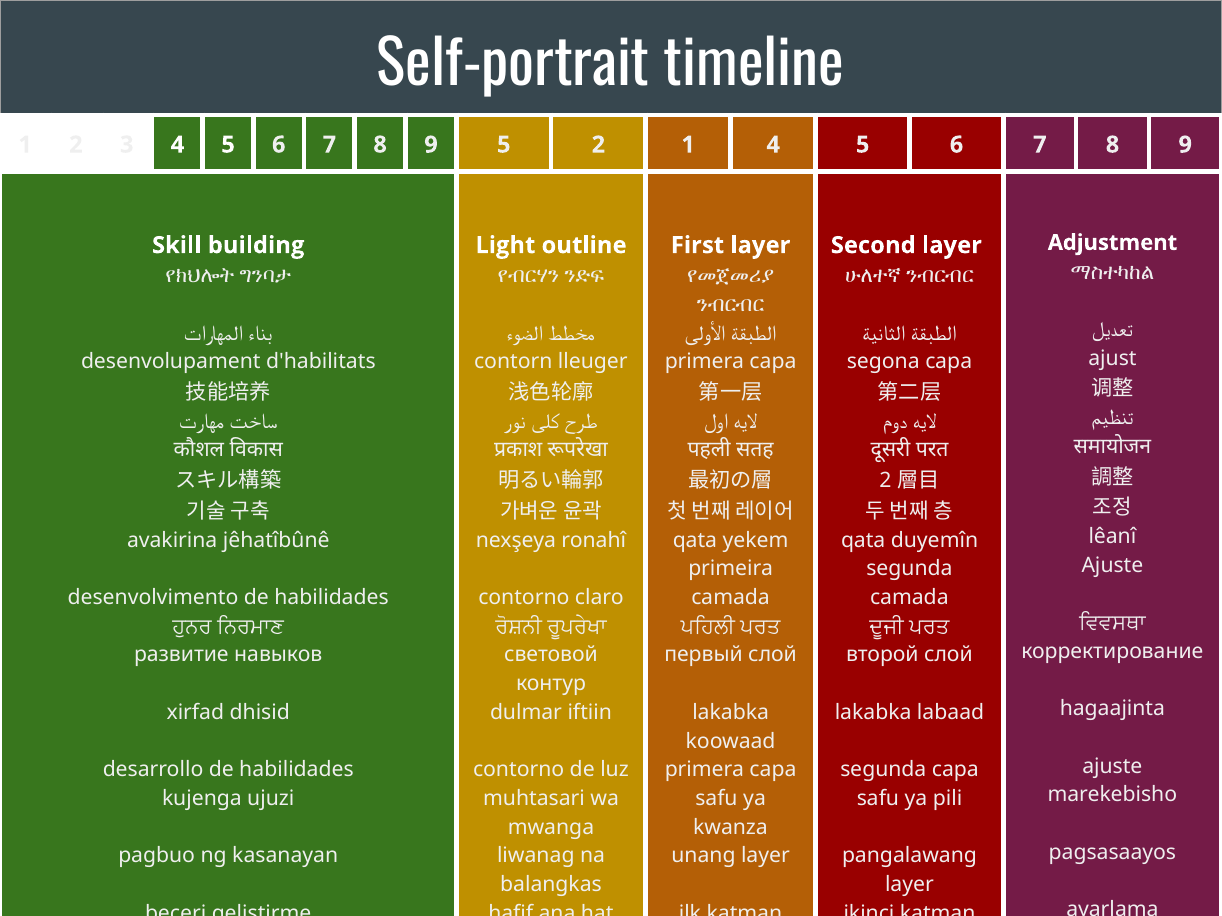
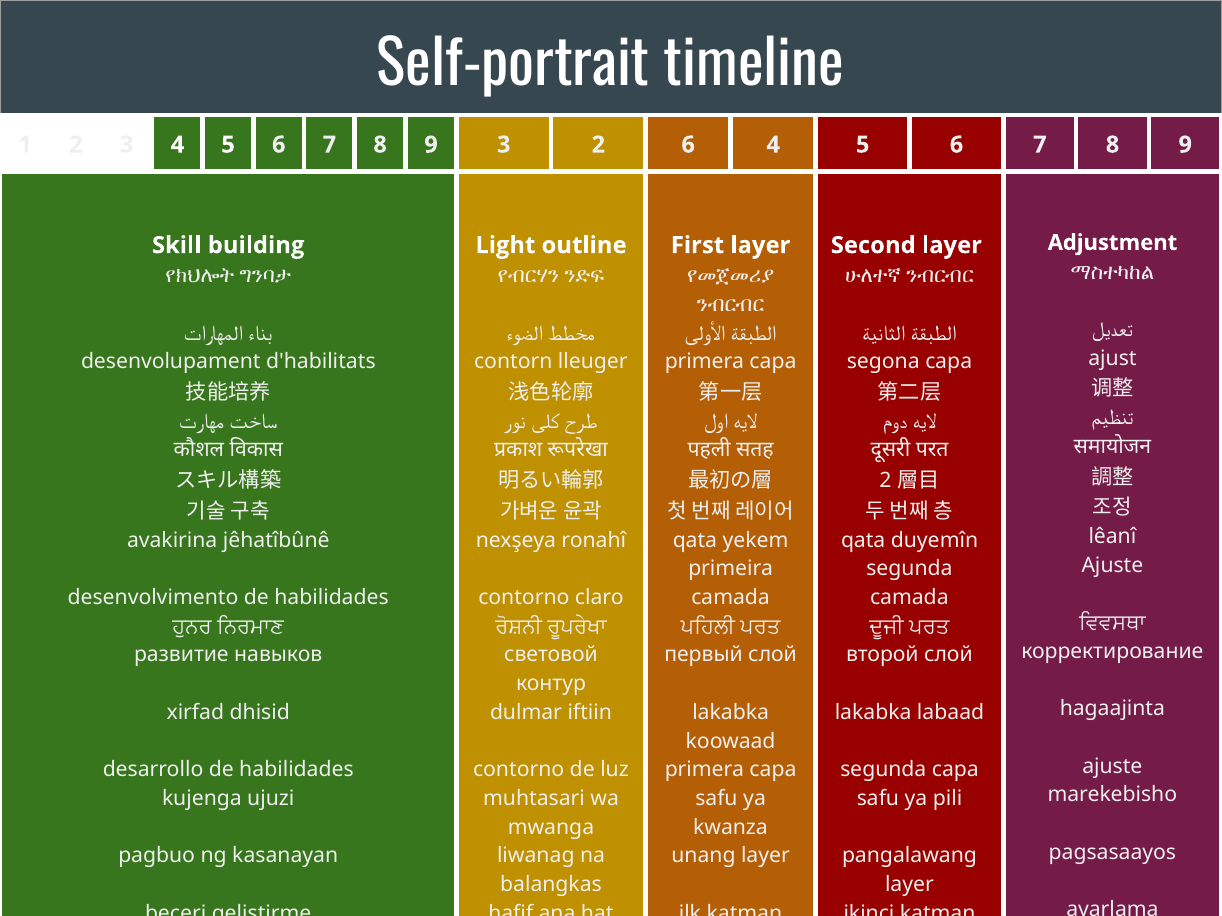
9 5: 5 -> 3
2 1: 1 -> 6
